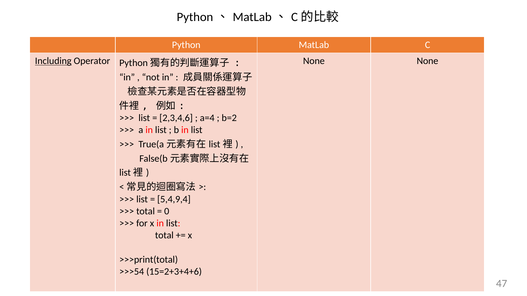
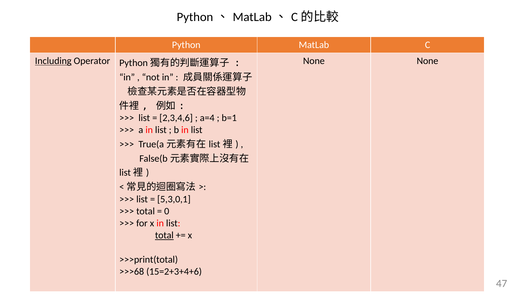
b=2: b=2 -> b=1
5,4,9,4: 5,4,9,4 -> 5,3,0,1
total at (164, 236) underline: none -> present
>>>54: >>>54 -> >>>68
